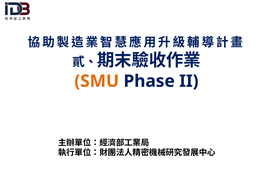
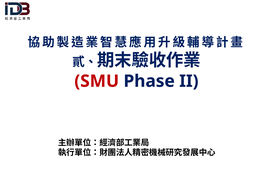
SMU colour: orange -> red
